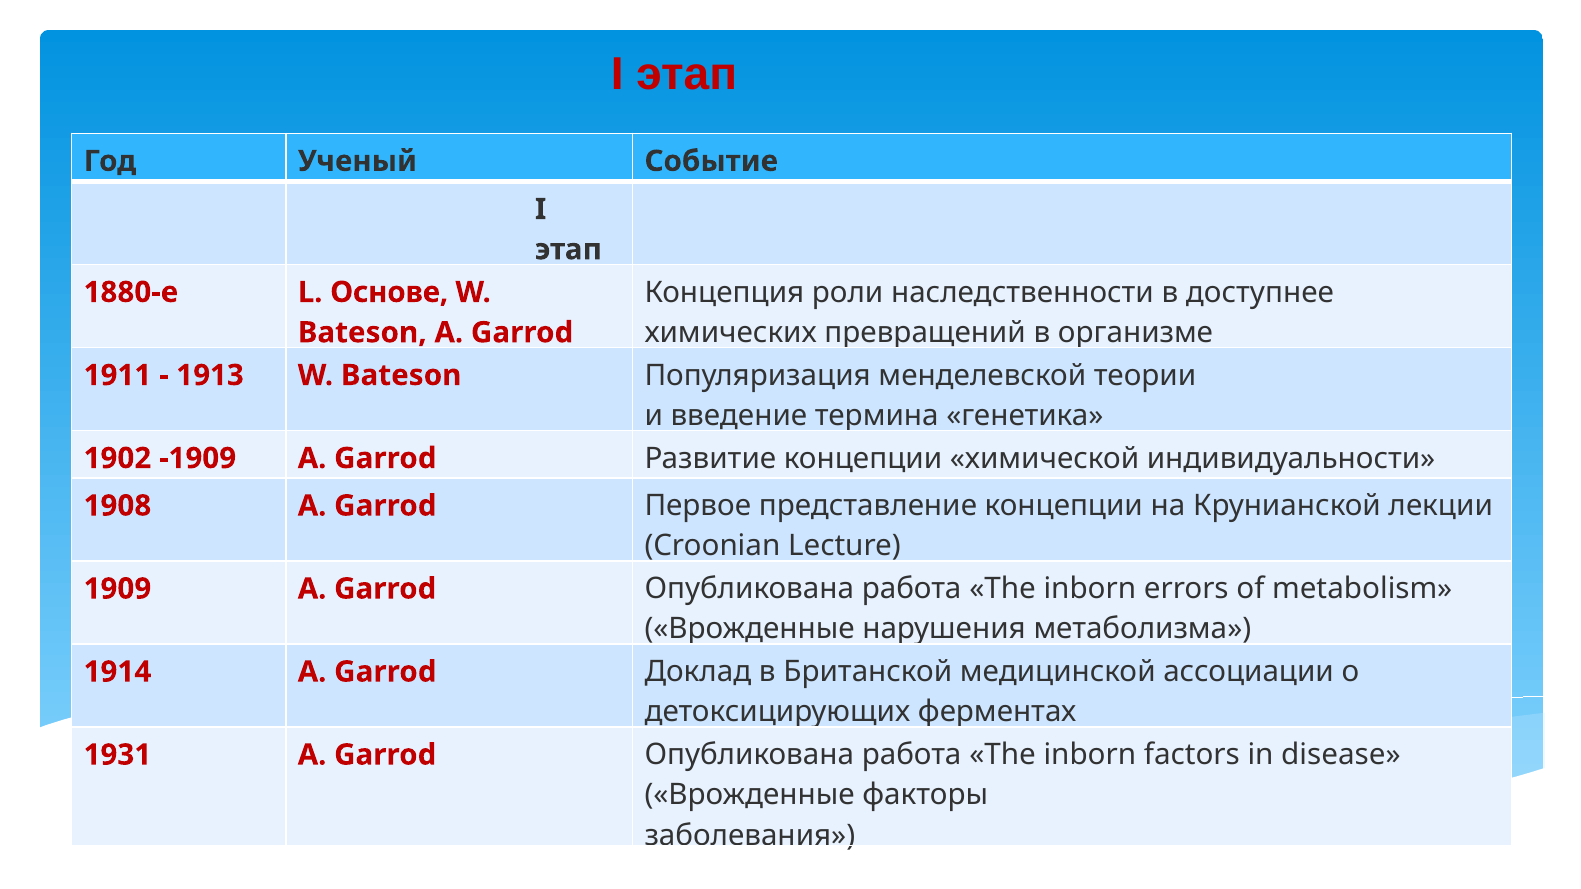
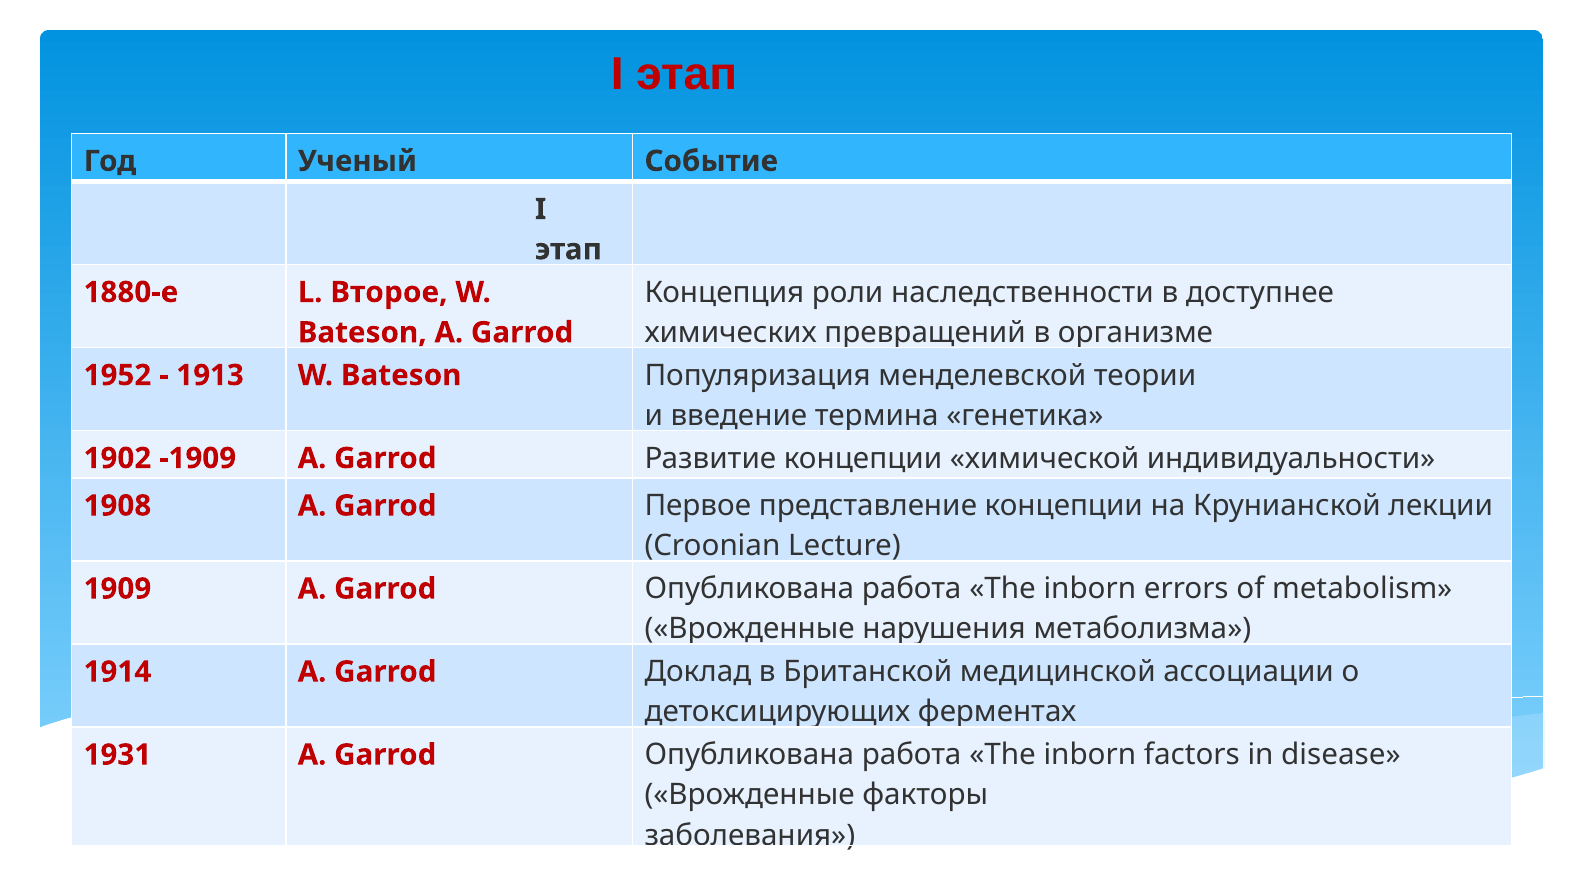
Основе: Основе -> Второе
1911: 1911 -> 1952
